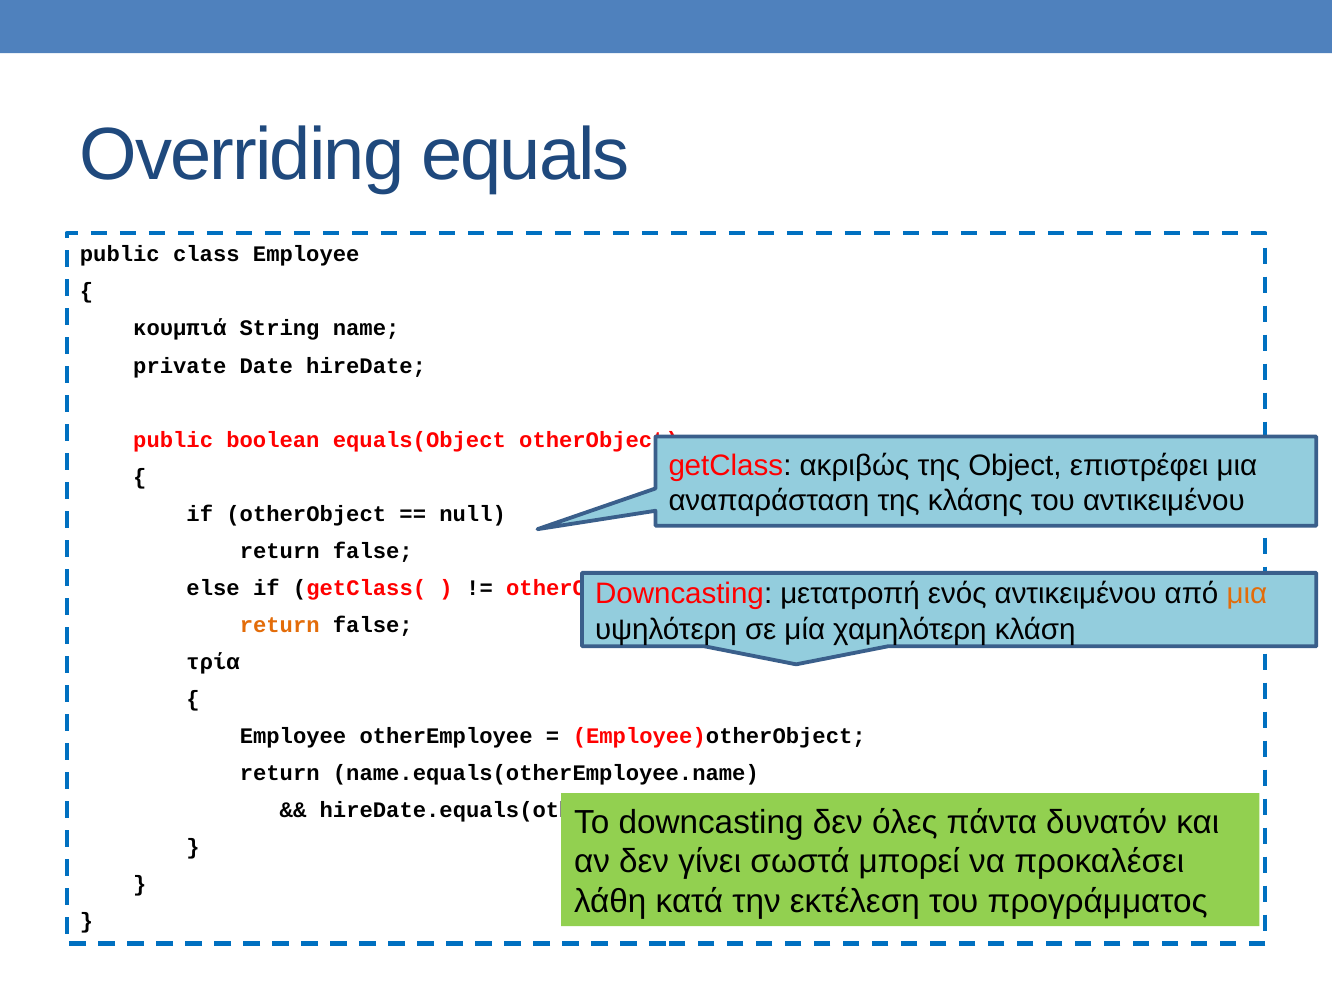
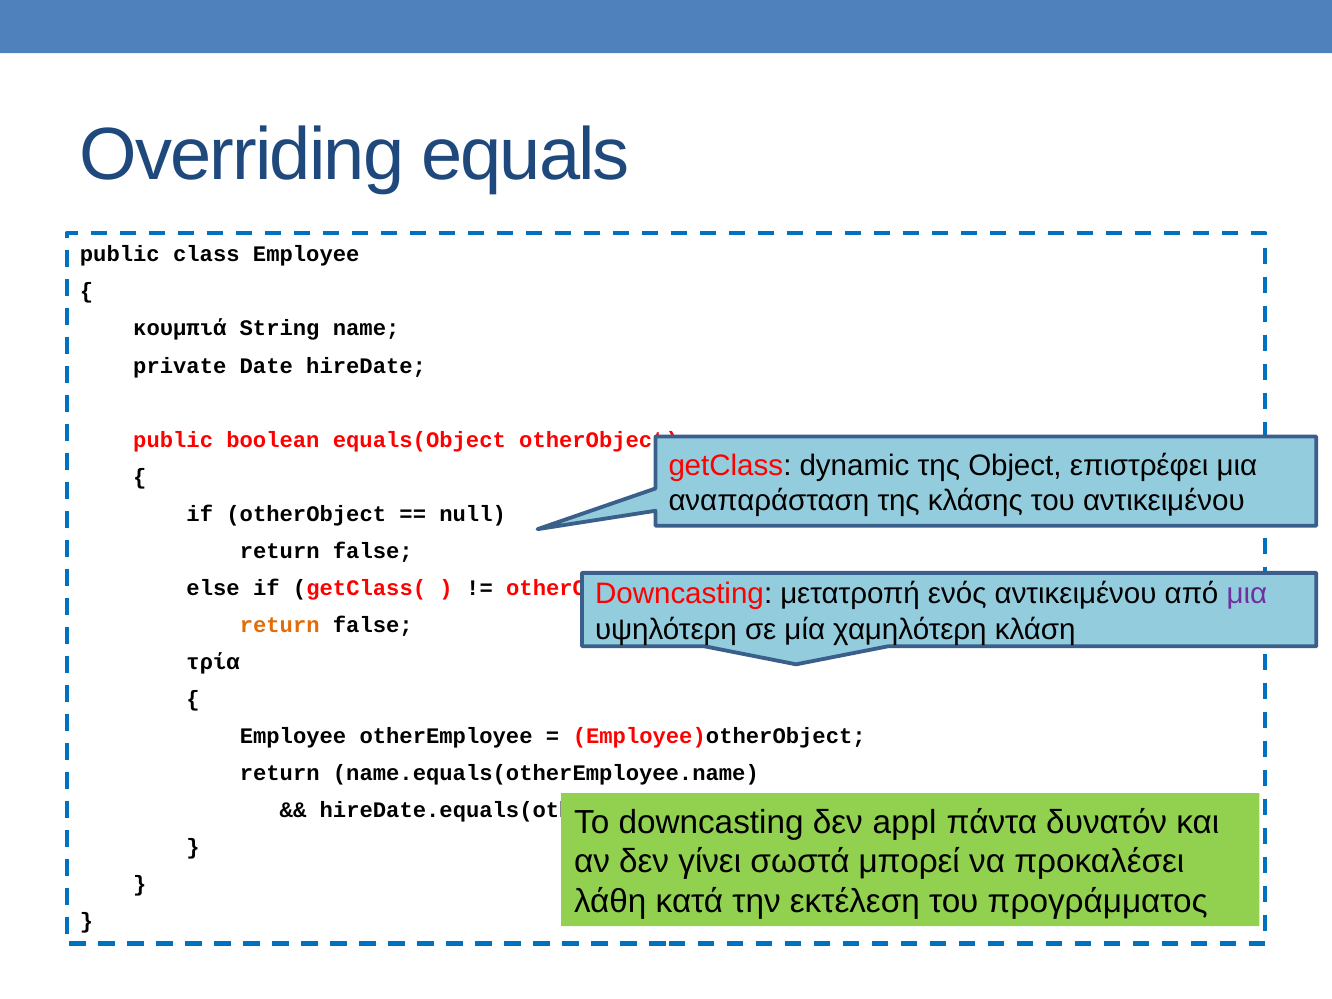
ακριβώς: ακριβώς -> dynamic
μια at (1247, 594) colour: orange -> purple
όλες: όλες -> appl
